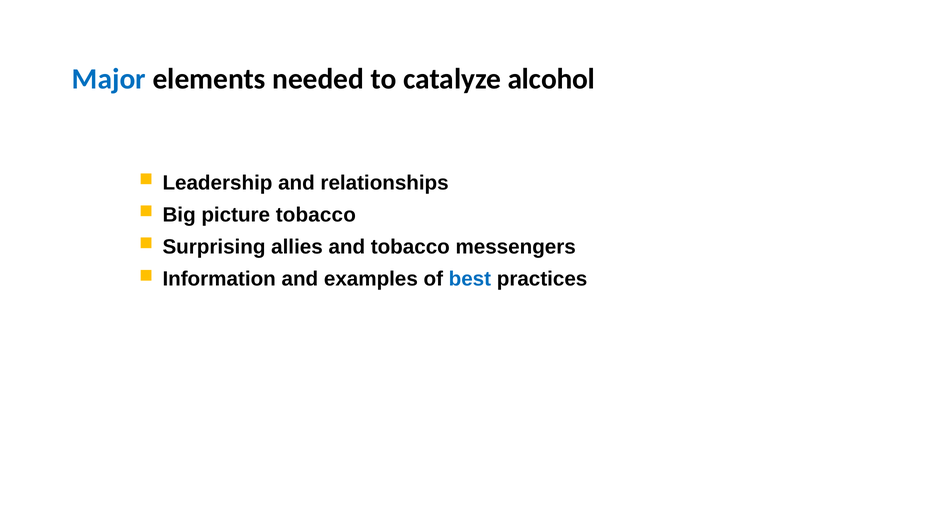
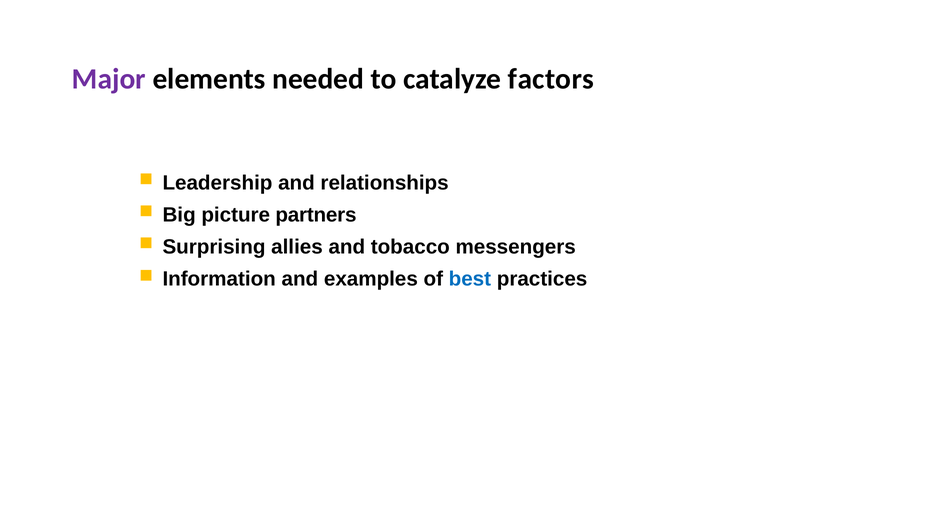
Major colour: blue -> purple
alcohol: alcohol -> factors
picture tobacco: tobacco -> partners
